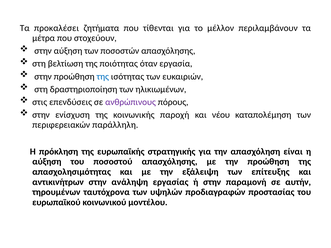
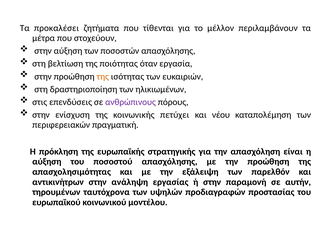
της at (103, 77) colour: blue -> orange
παροχή: παροχή -> πετύχει
παράλληλη: παράλληλη -> πραγματική
επίτευξης: επίτευξης -> παρελθόν
